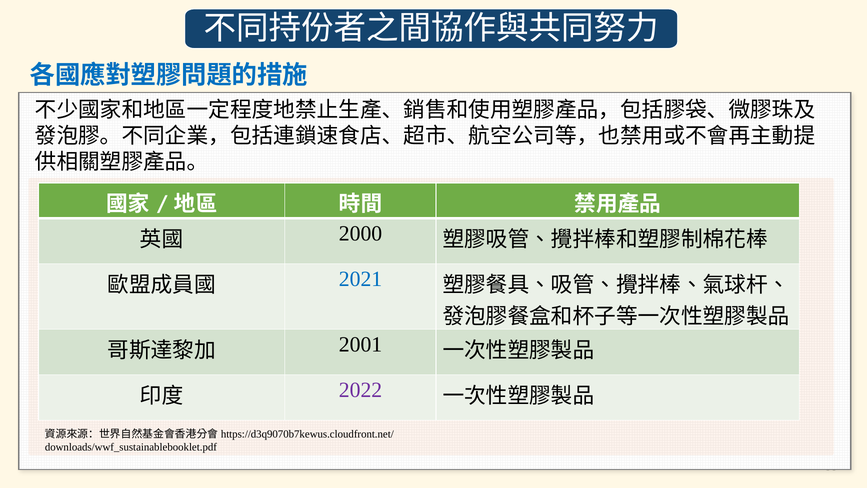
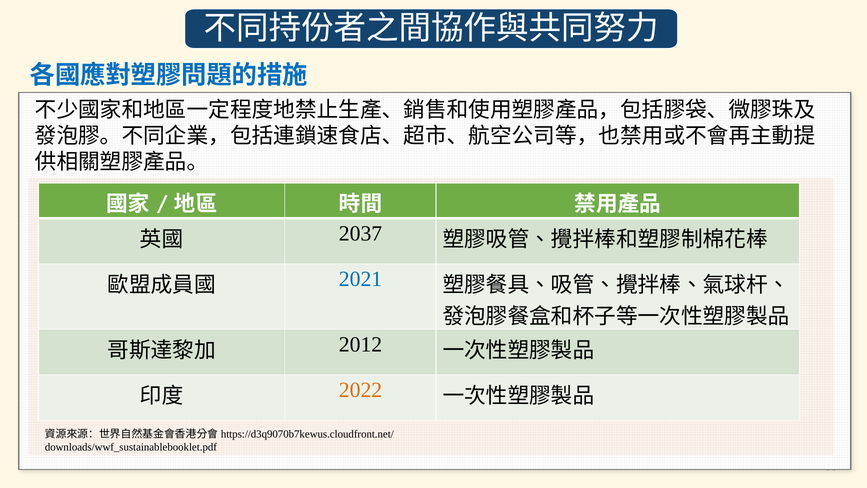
2000: 2000 -> 2037
2001: 2001 -> 2012
2022 colour: purple -> orange
